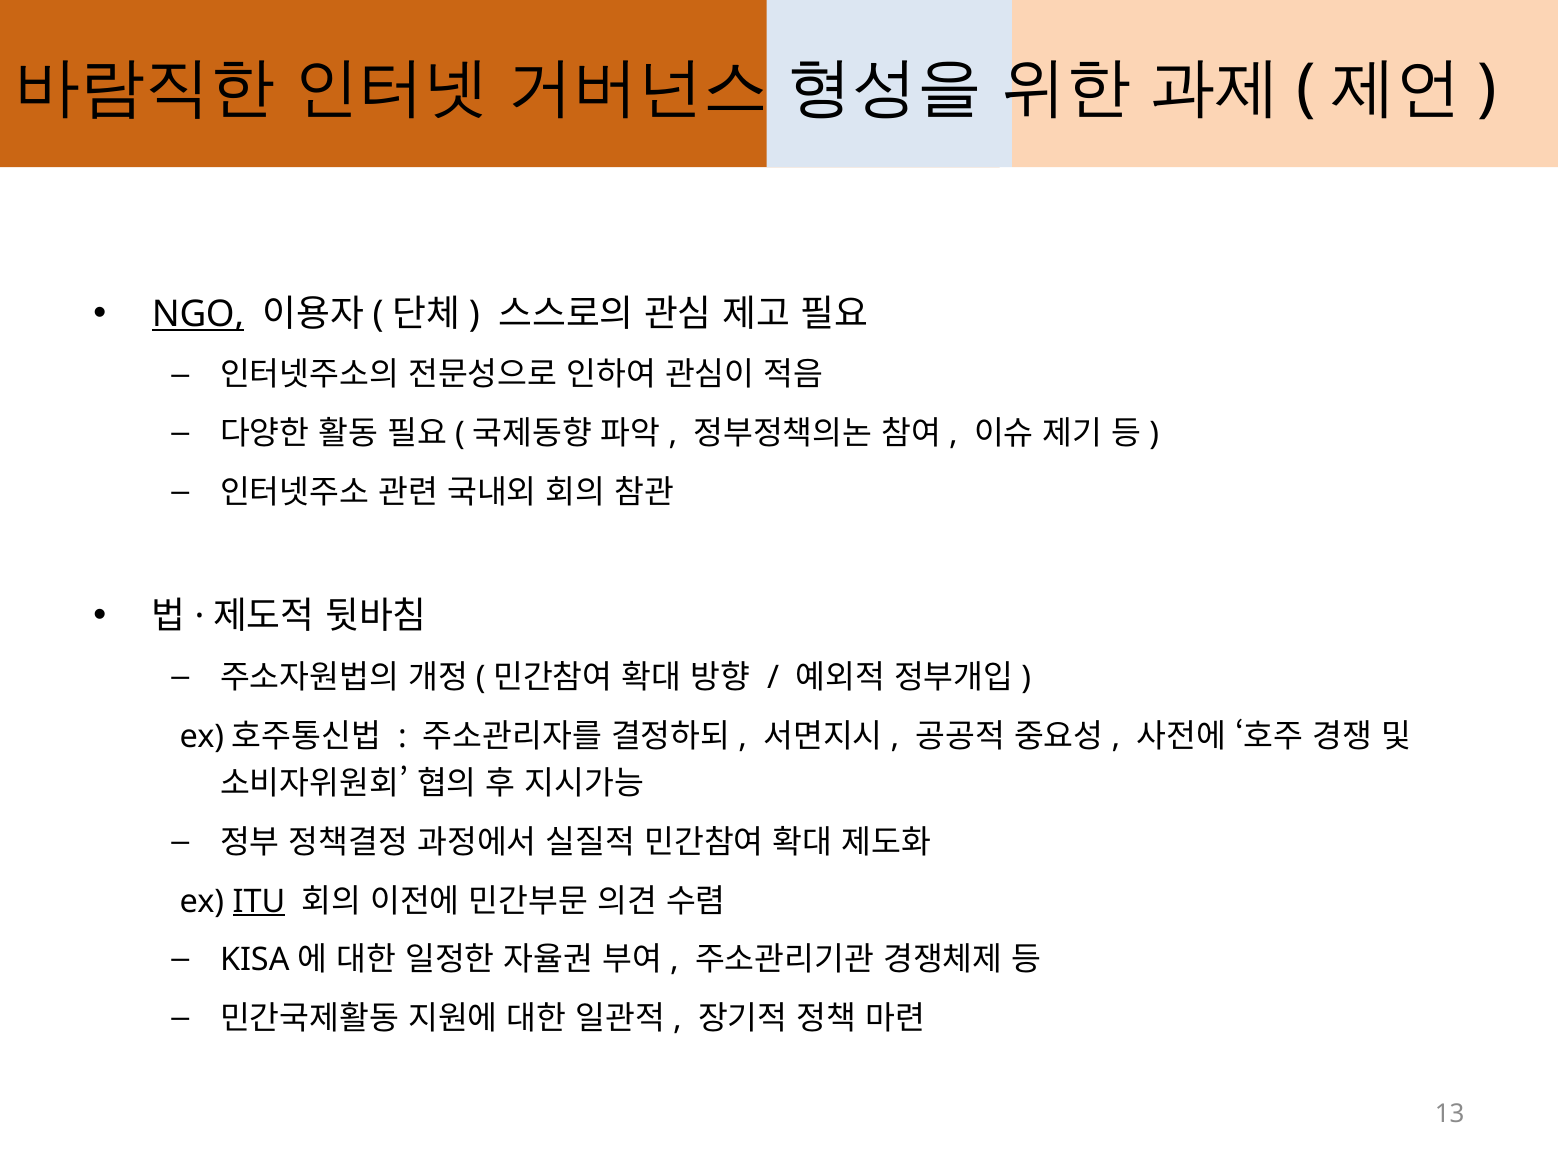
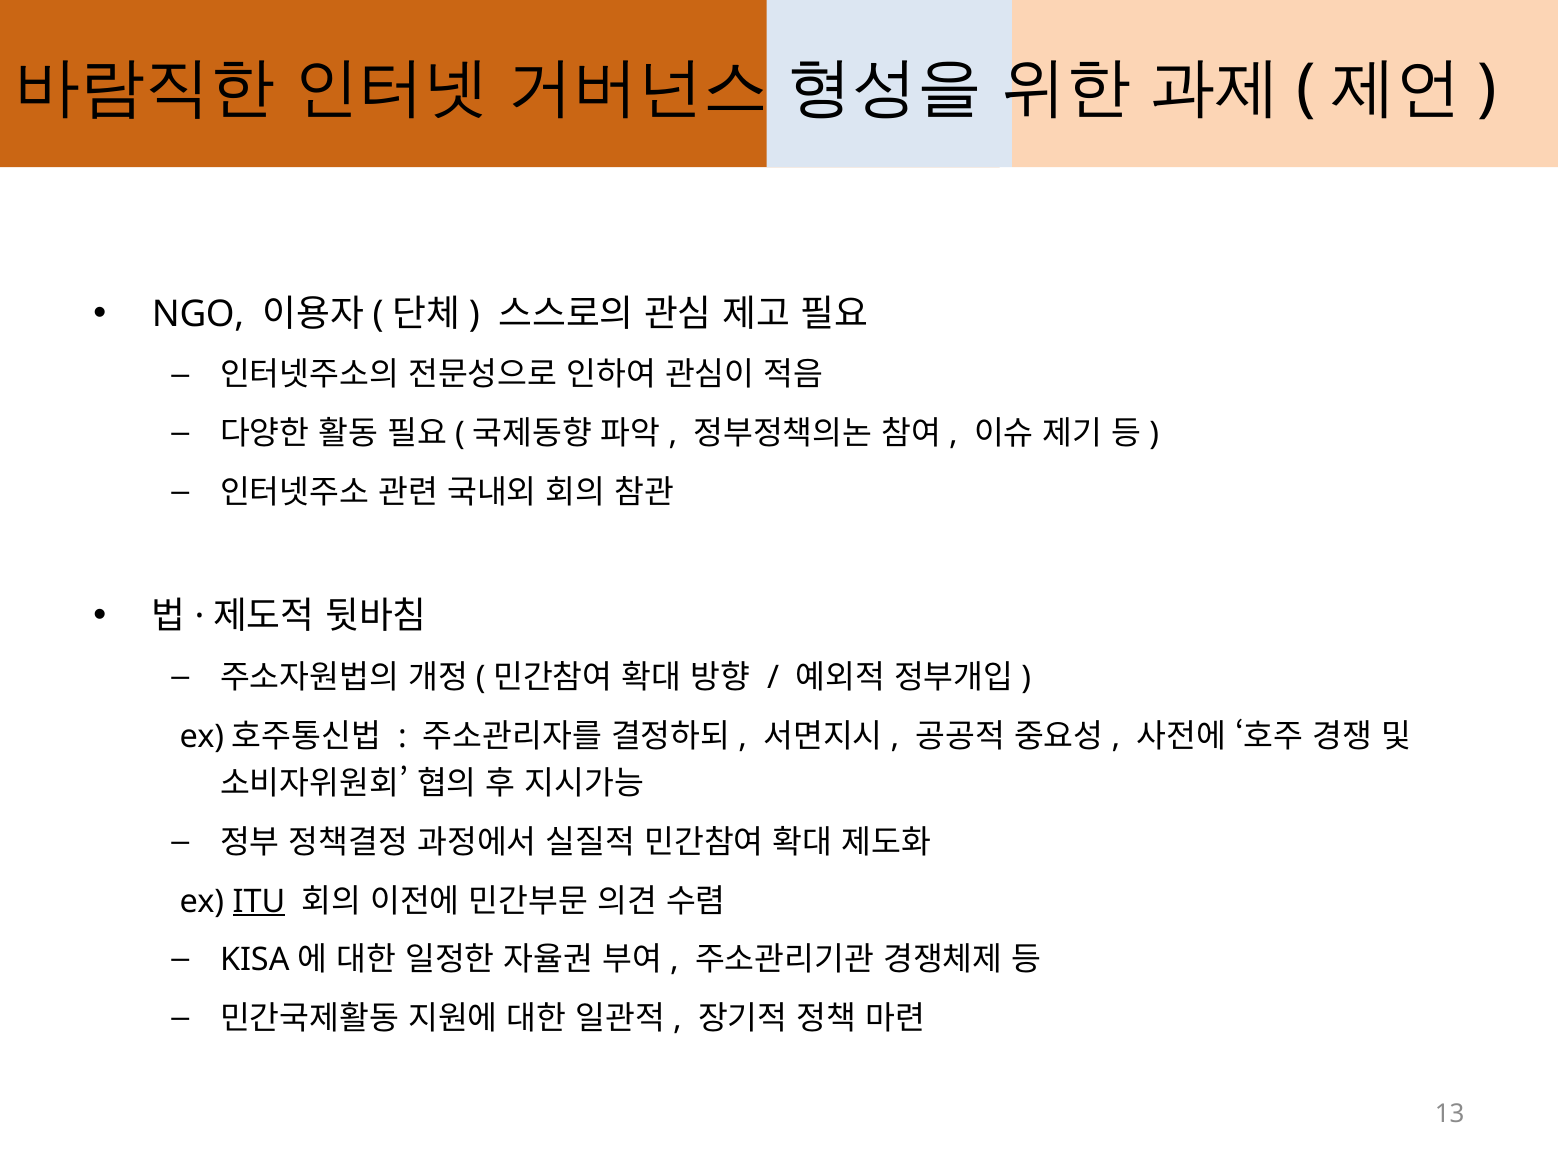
NGO underline: present -> none
